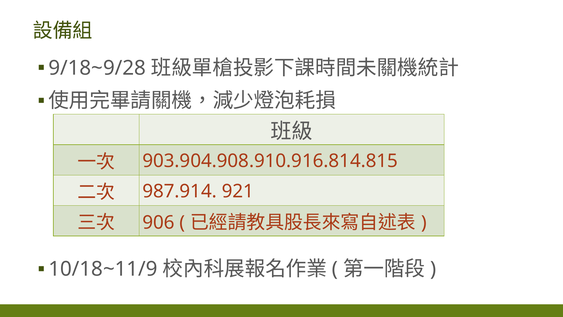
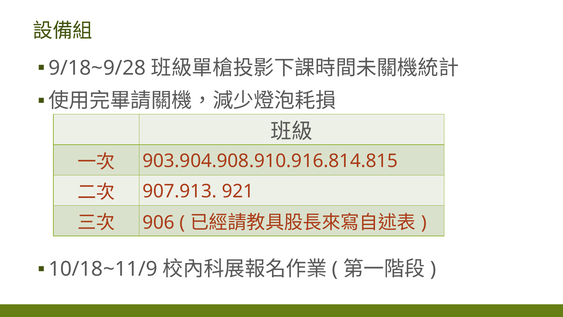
987.914: 987.914 -> 907.913
